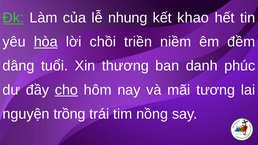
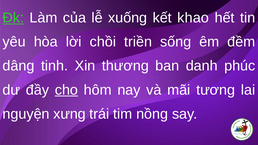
nhung: nhung -> xuống
hòa underline: present -> none
niềm: niềm -> sống
tuổi: tuổi -> tinh
trồng: trồng -> xưng
